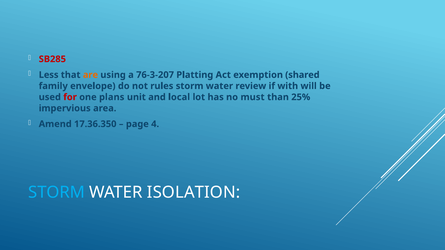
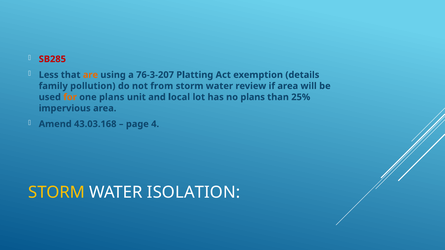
shared: shared -> details
envelope: envelope -> pollution
rules: rules -> from
if with: with -> area
for colour: red -> orange
no must: must -> plans
17.36.350: 17.36.350 -> 43.03.168
STORM at (57, 192) colour: light blue -> yellow
